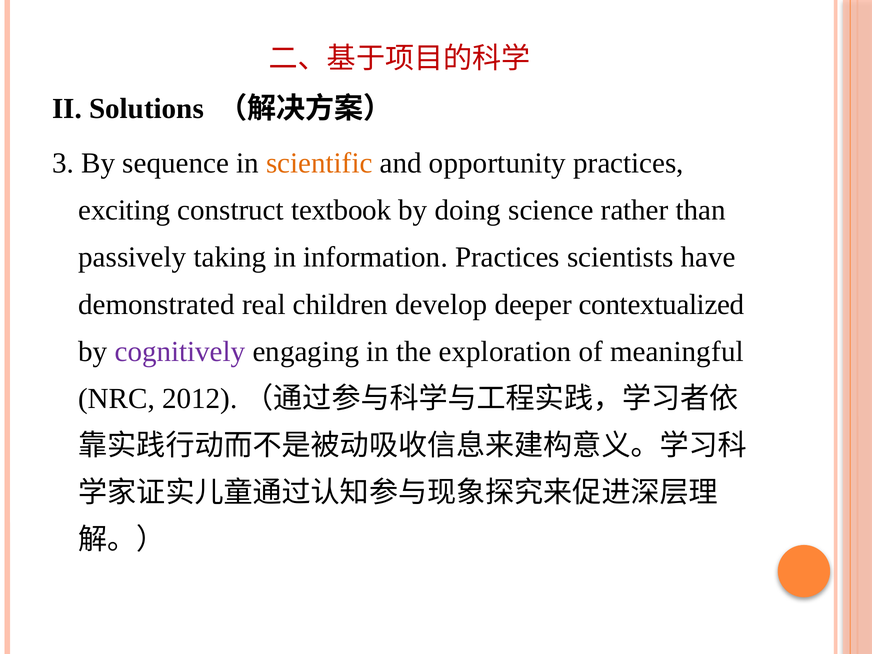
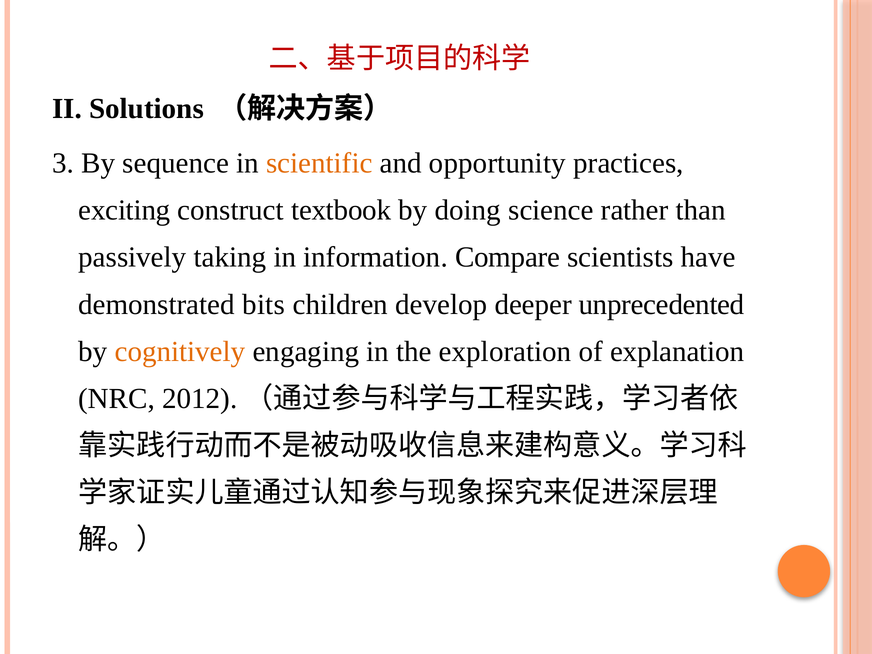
information Practices: Practices -> Compare
real: real -> bits
contextualized: contextualized -> unprecedented
cognitively colour: purple -> orange
meaningful: meaningful -> explanation
